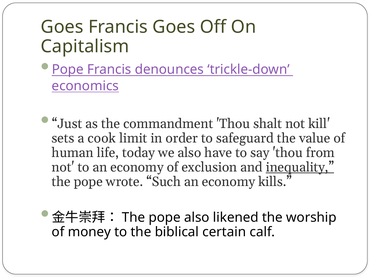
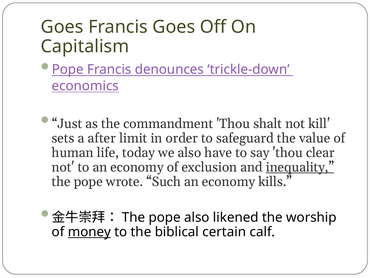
cook: cook -> after
from: from -> clear
money underline: none -> present
